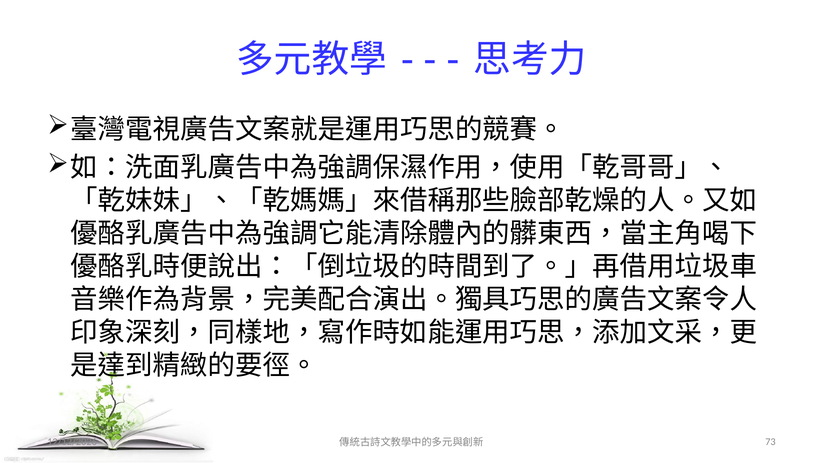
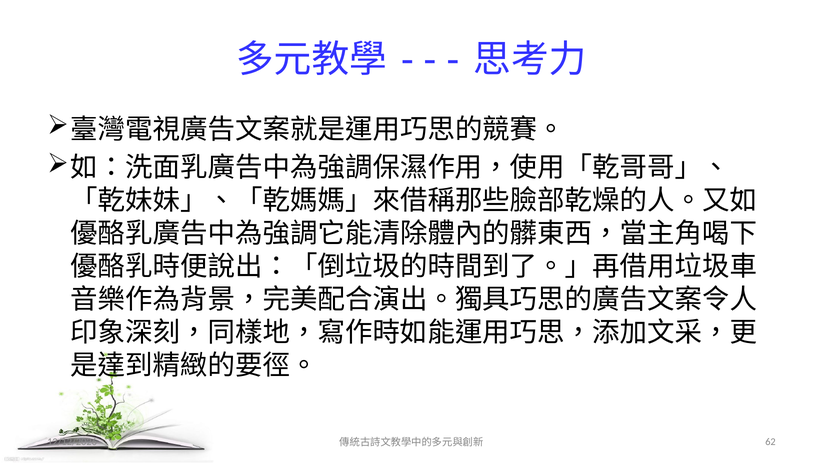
73: 73 -> 62
